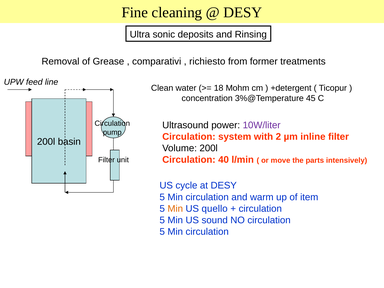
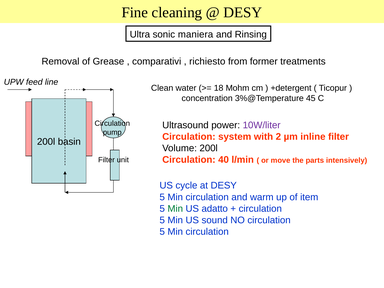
deposits: deposits -> maniera
Min at (175, 209) colour: orange -> green
quello: quello -> adatto
